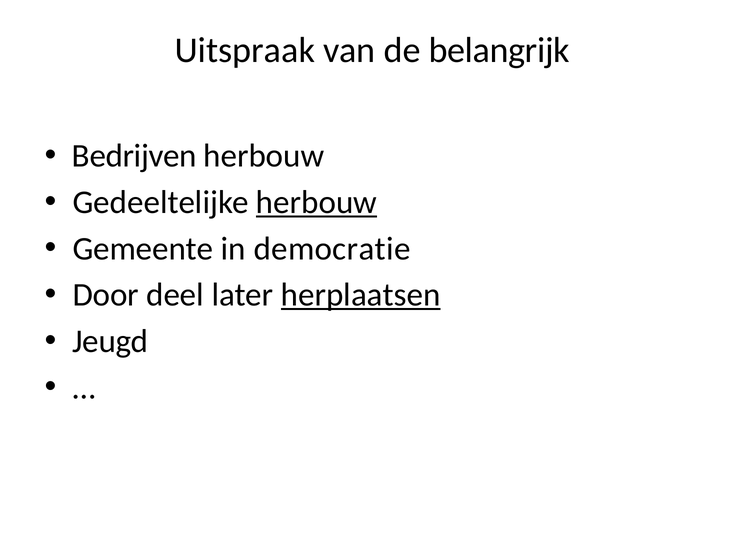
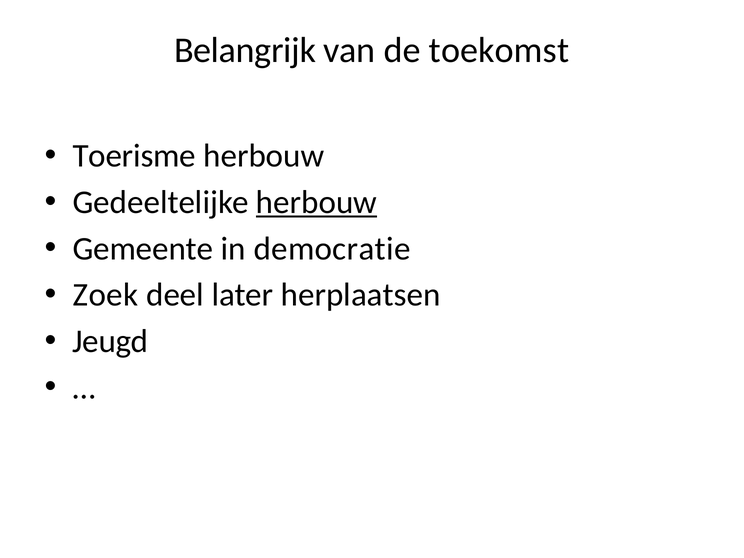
Uitspraak: Uitspraak -> Belangrijk
belangrijk: belangrijk -> toekomst
Bedrijven: Bedrijven -> Toerisme
Door: Door -> Zoek
herplaatsen underline: present -> none
